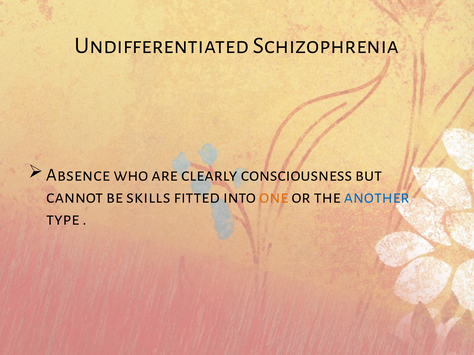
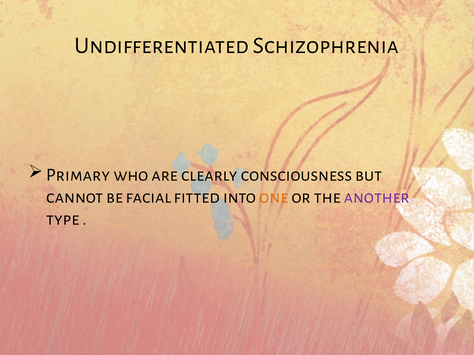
Absence: Absence -> Primary
skills: skills -> facial
another colour: blue -> purple
